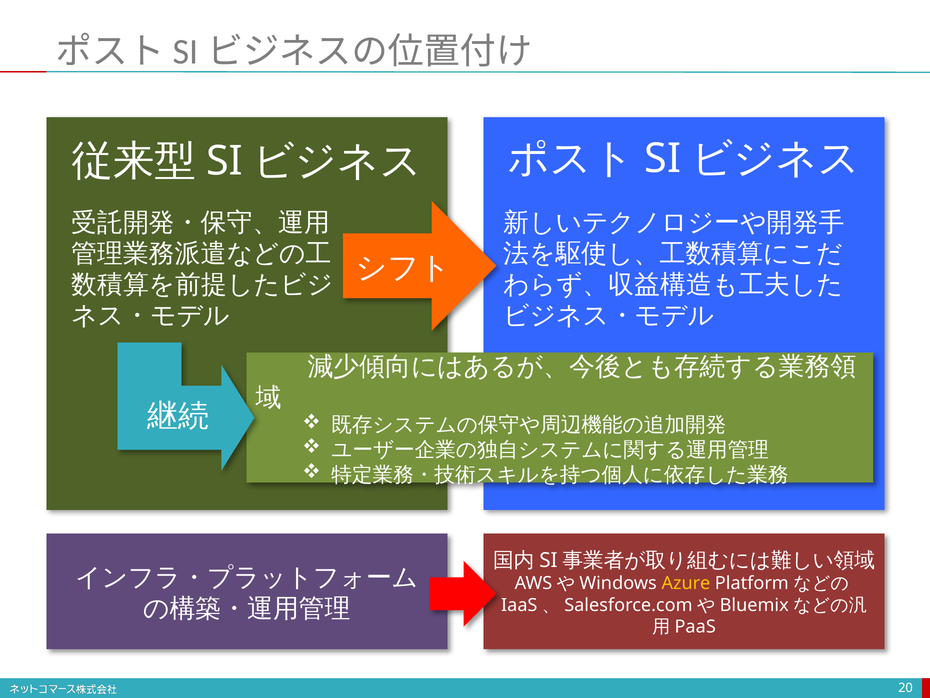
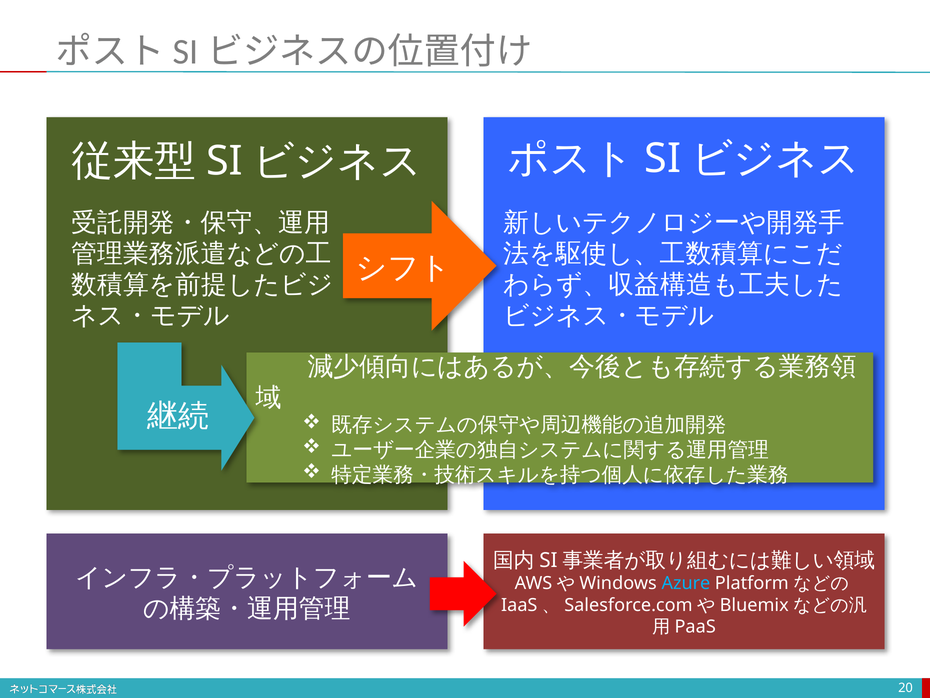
Azure colour: yellow -> light blue
